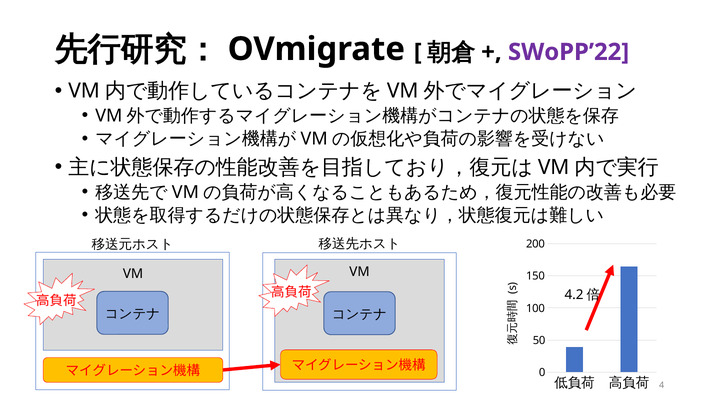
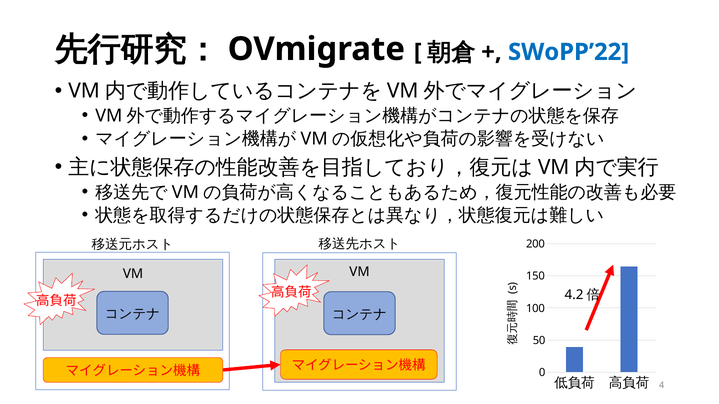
SWoPP’22 colour: purple -> blue
